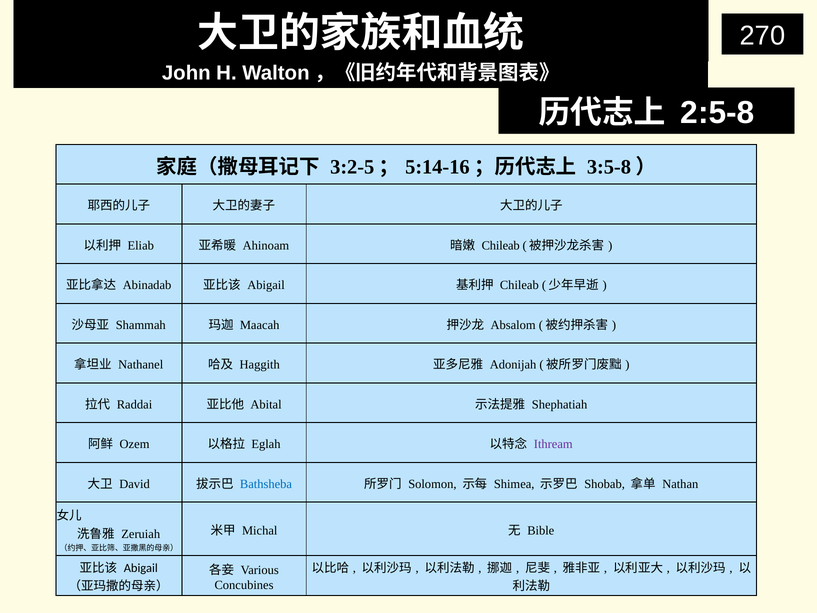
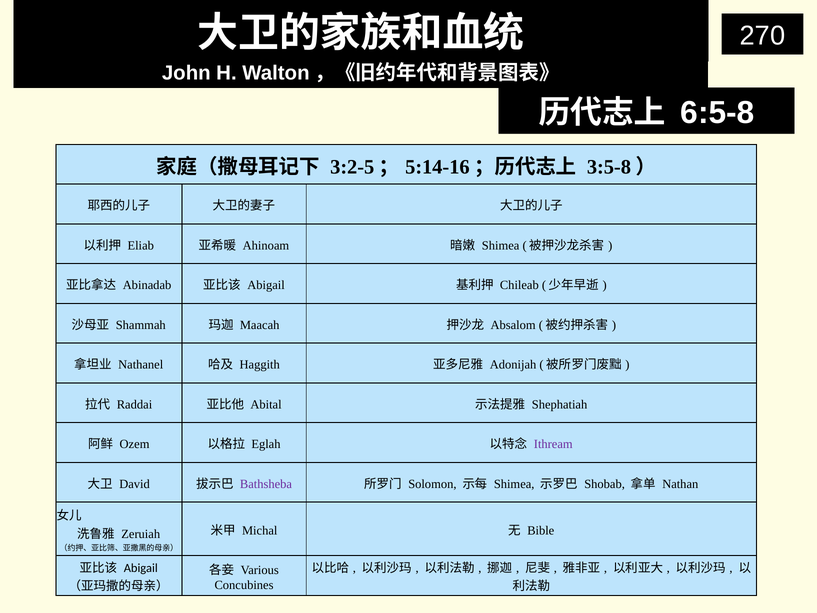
2:5-8: 2:5-8 -> 6:5-8
Chileab at (501, 245): Chileab -> Shimea
Bathsheba colour: blue -> purple
